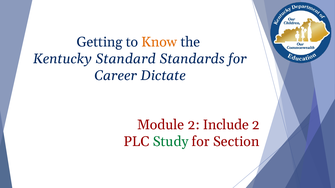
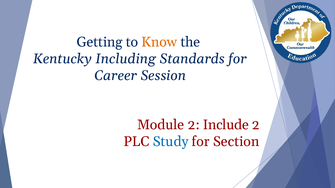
Standard: Standard -> Including
Dictate: Dictate -> Session
Study colour: green -> blue
